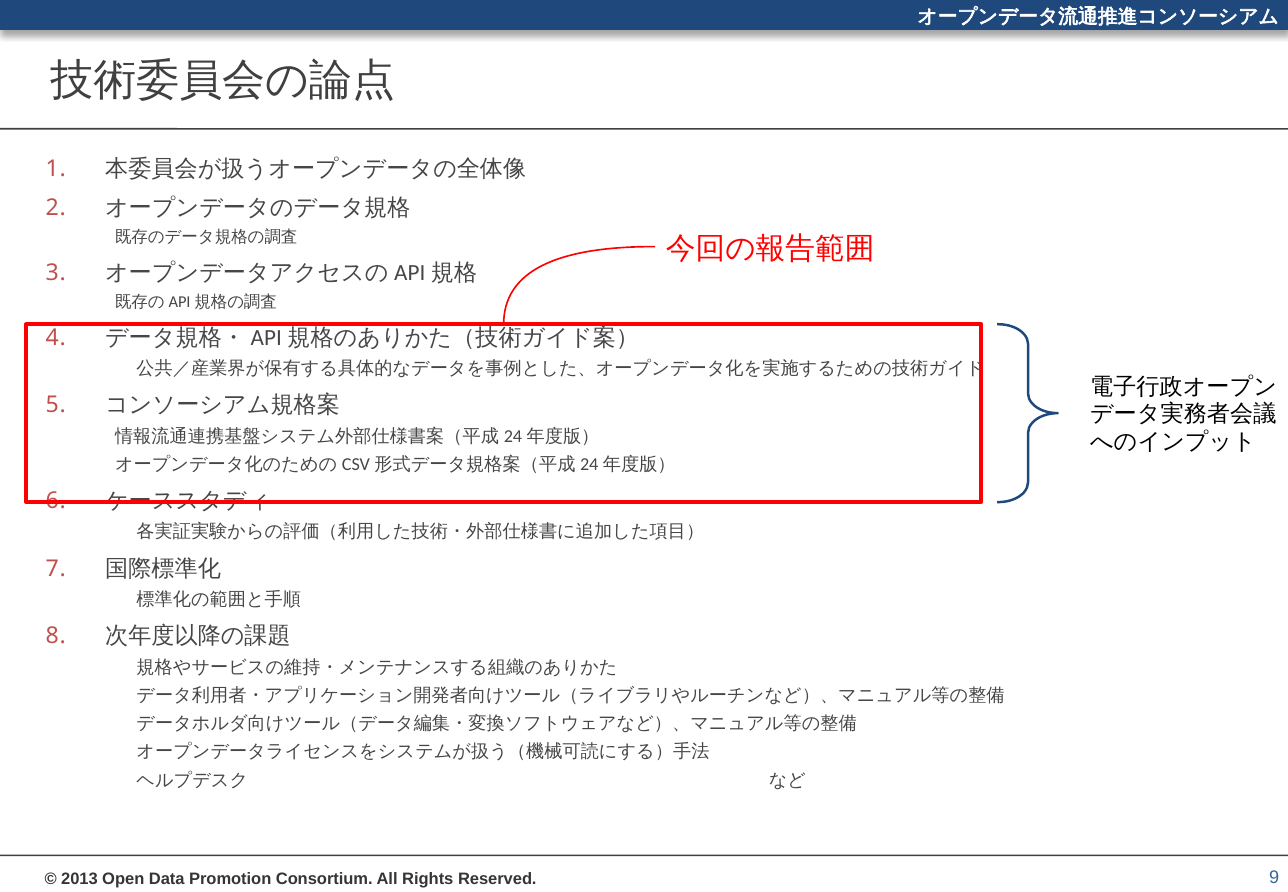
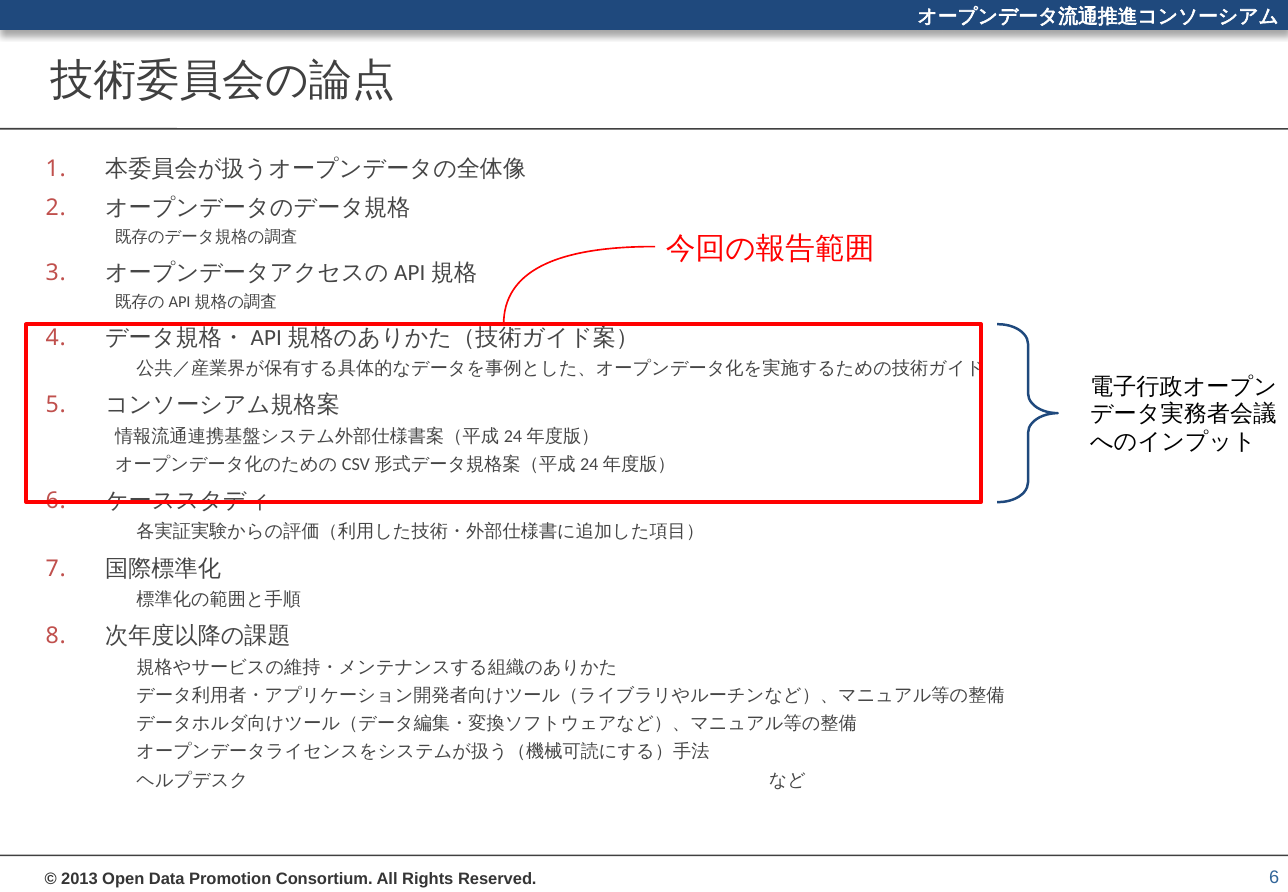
9 at (1274, 878): 9 -> 6
